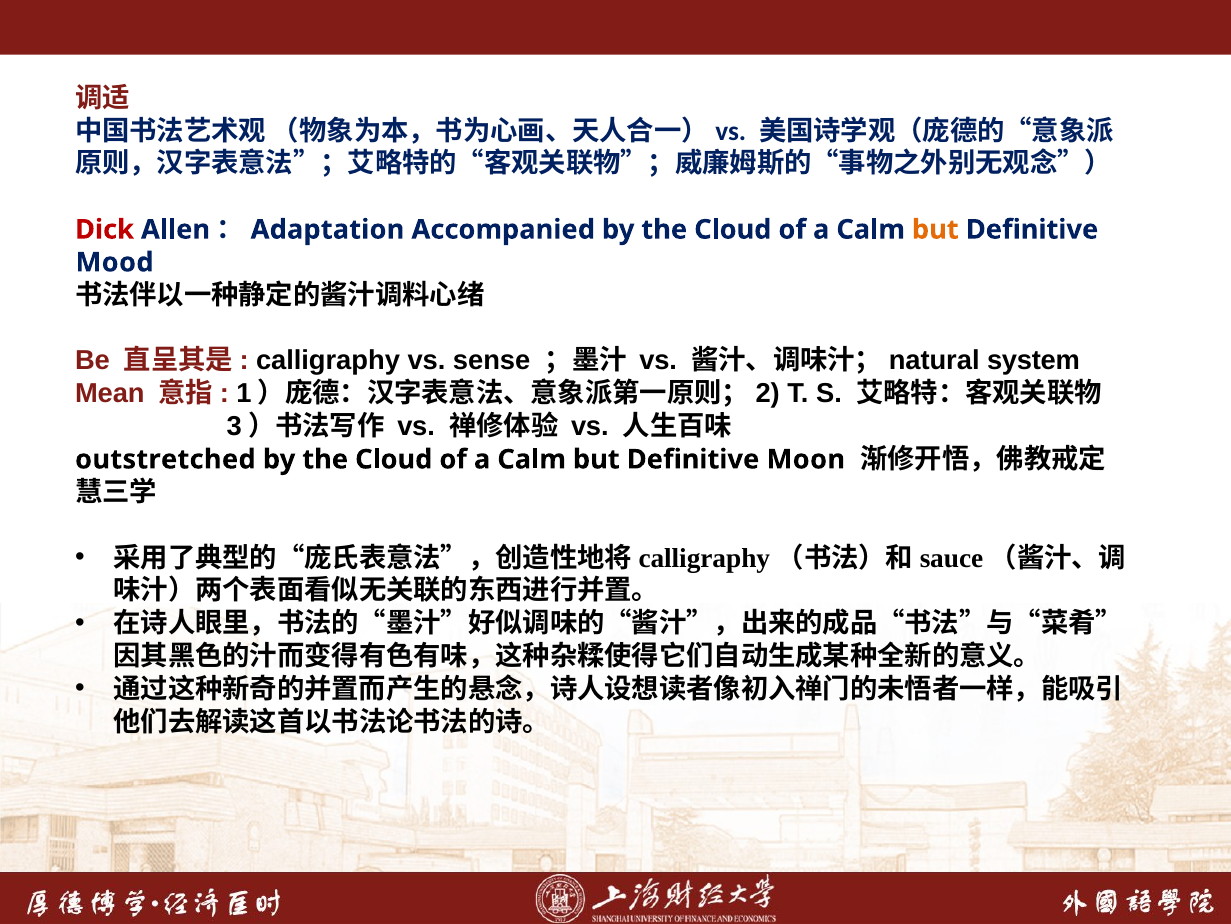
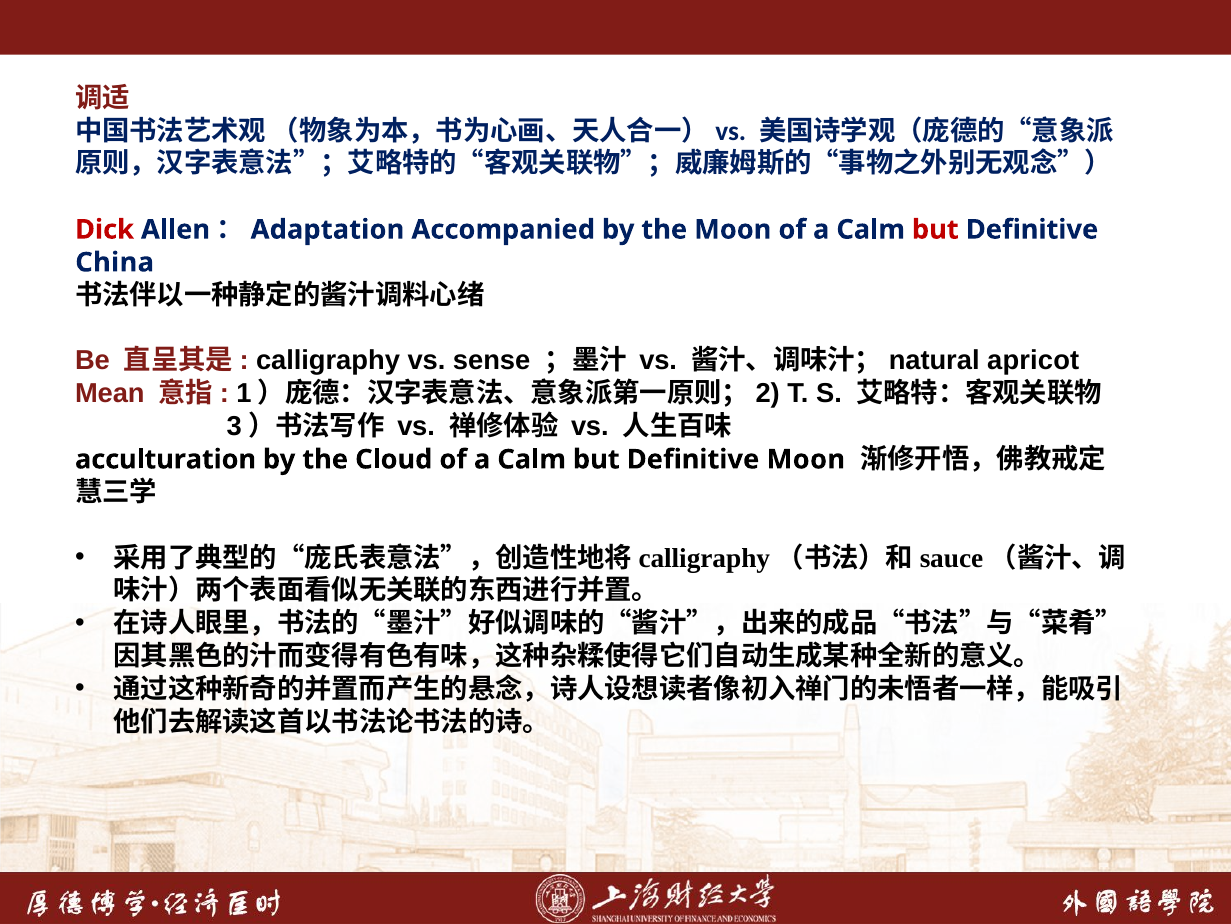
Accompanied by the Cloud: Cloud -> Moon
but at (935, 229) colour: orange -> red
Mood: Mood -> China
system: system -> apricot
outstretched: outstretched -> acculturation
